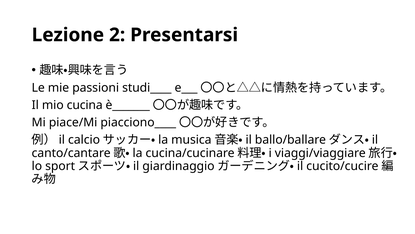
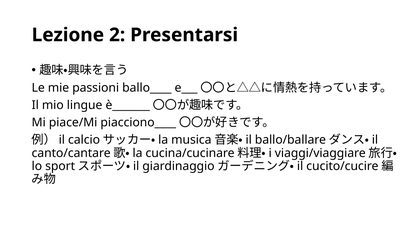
studi____: studi____ -> ballo____
cucina: cucina -> lingue
